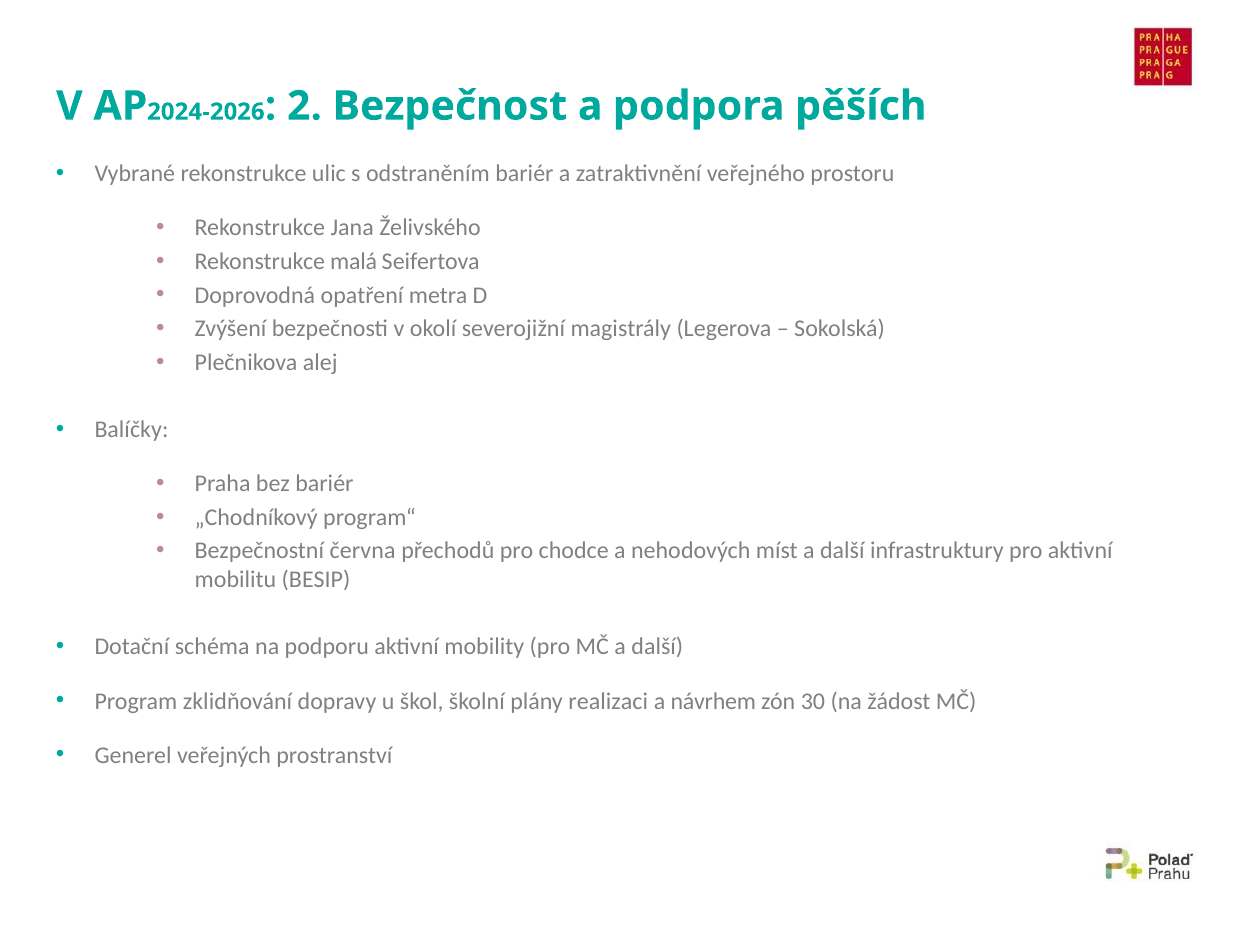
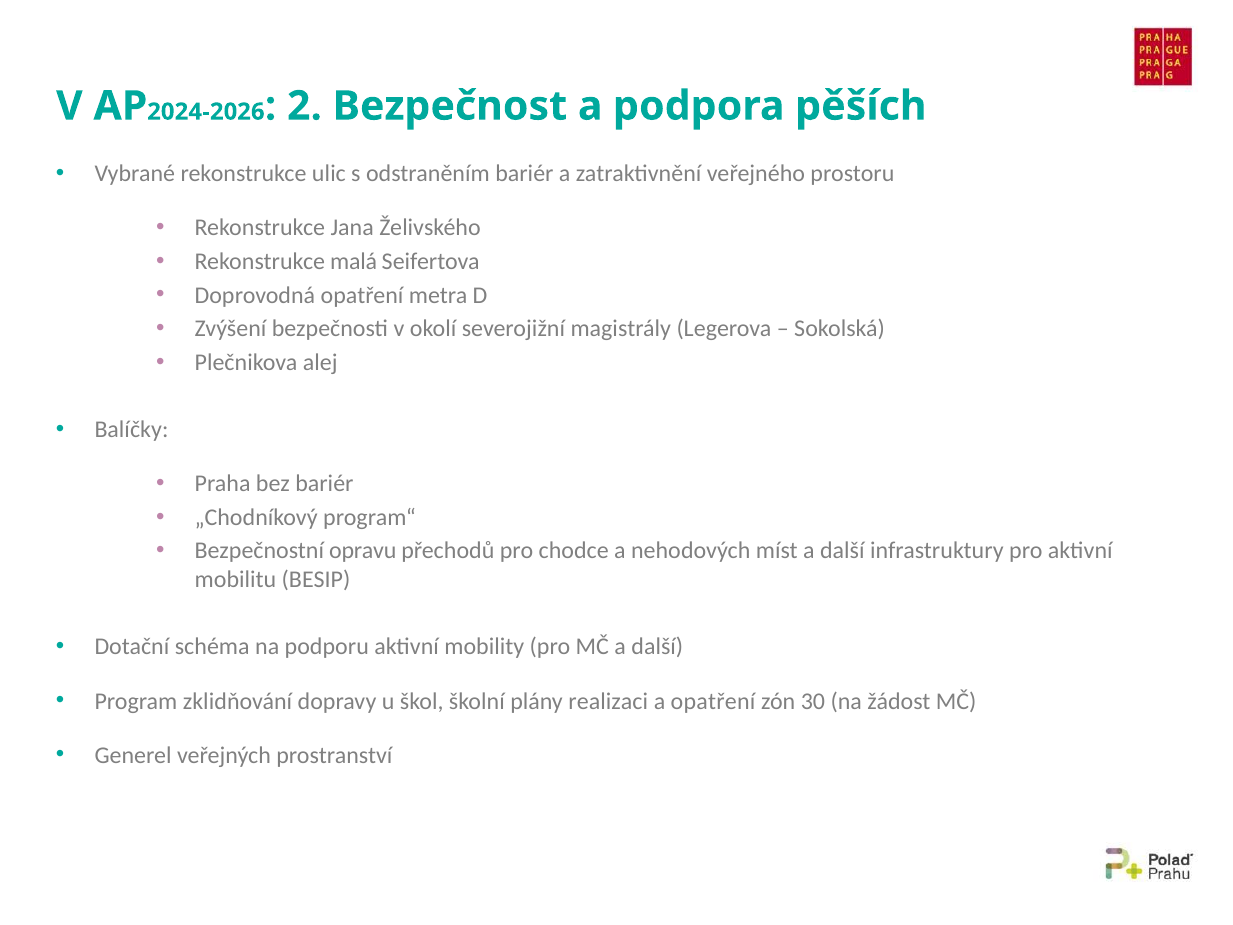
června: června -> opravu
a návrhem: návrhem -> opatření
